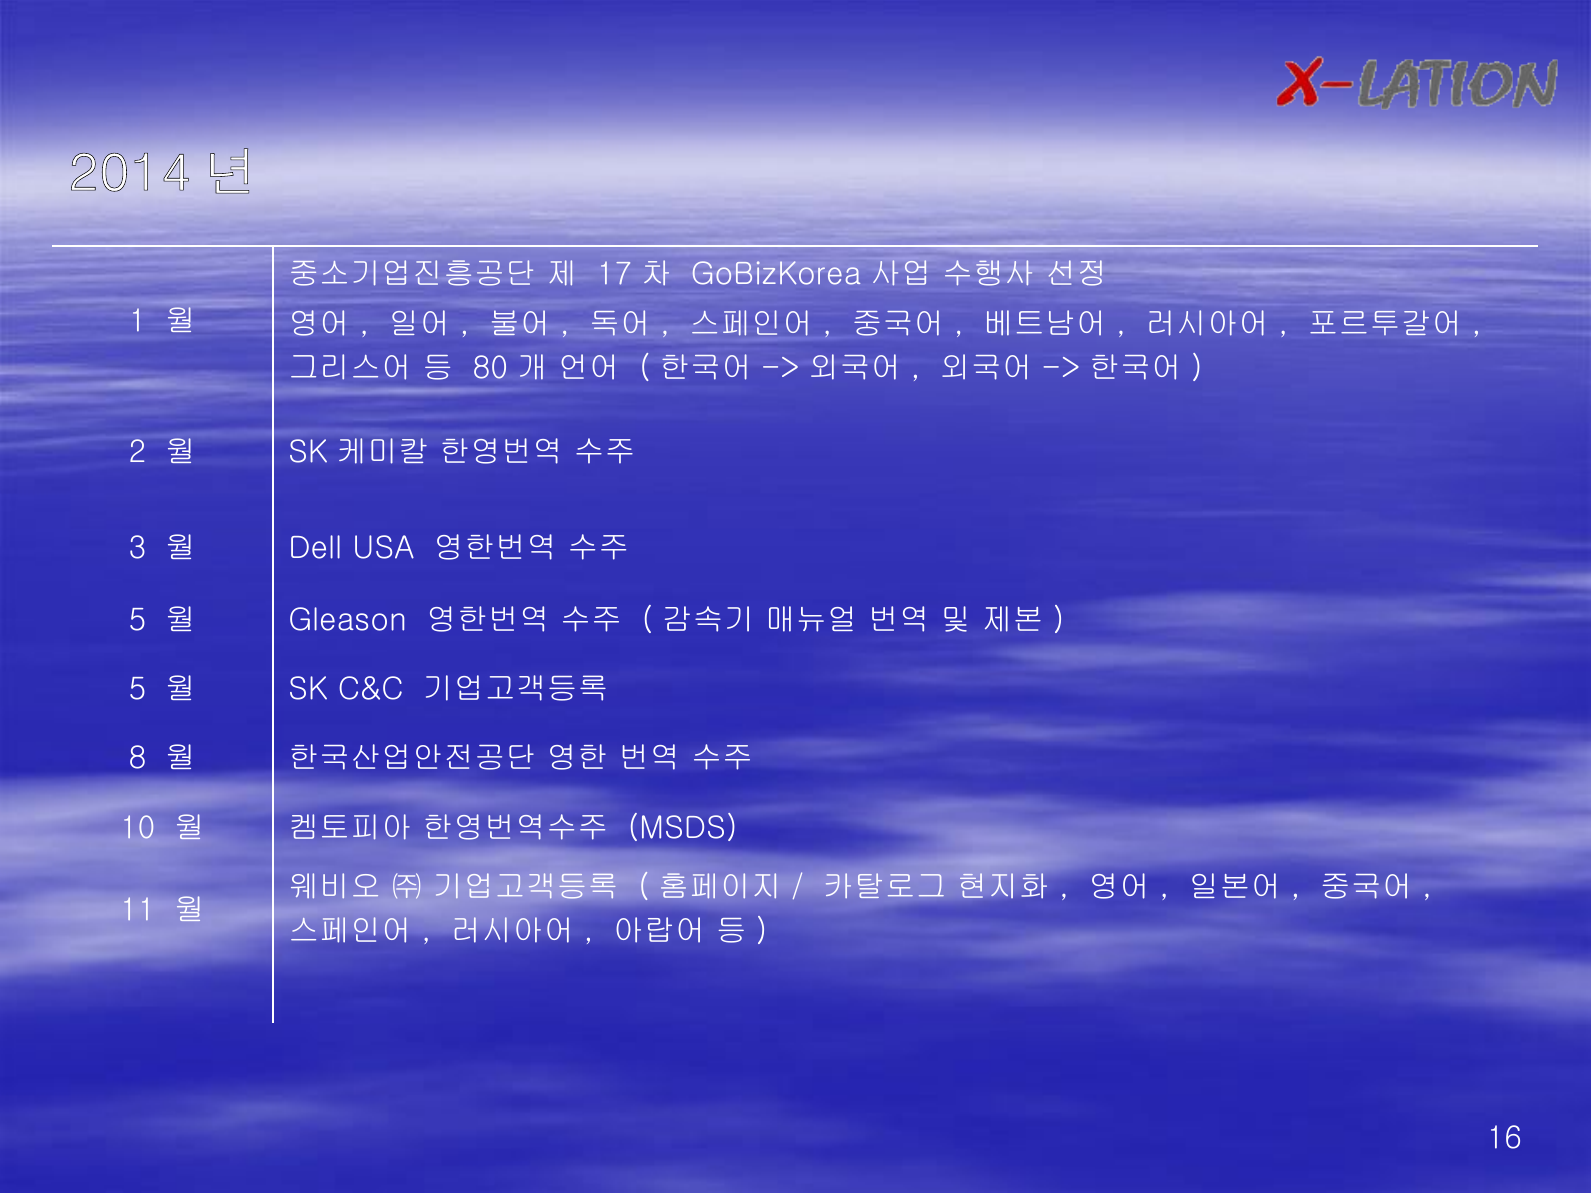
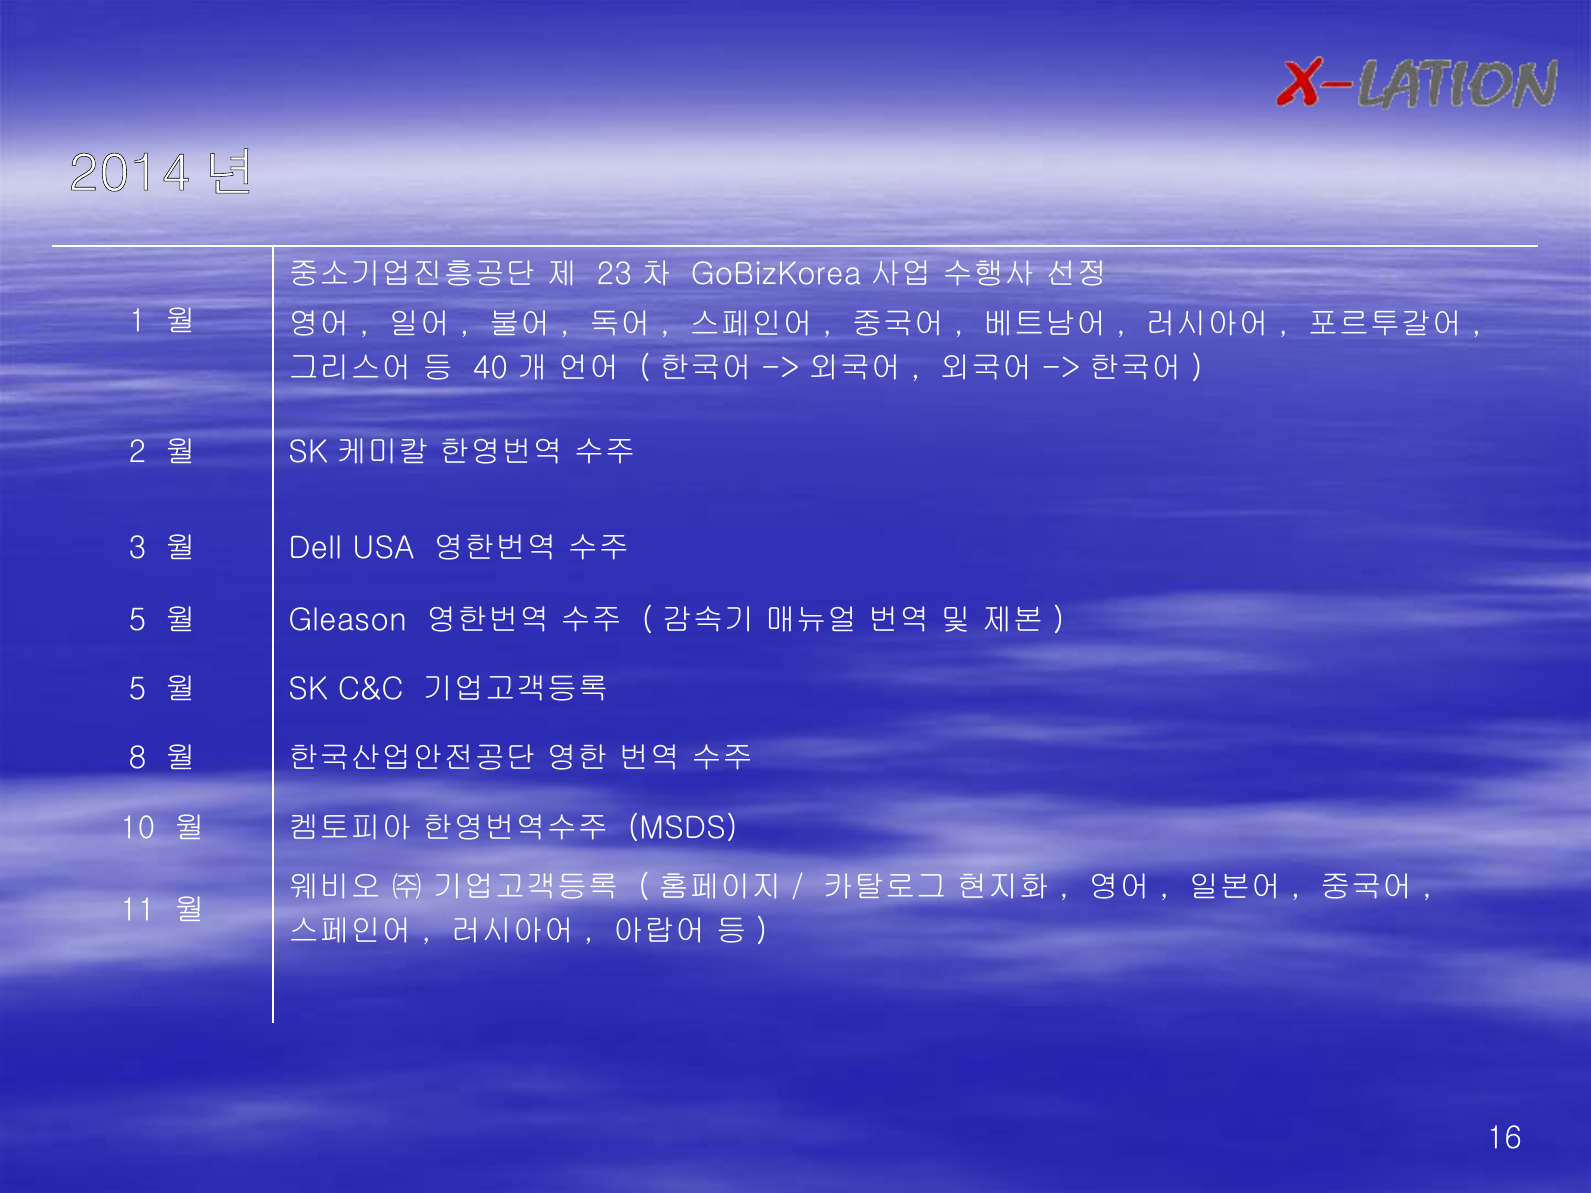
17: 17 -> 23
80: 80 -> 40
